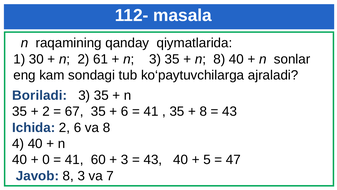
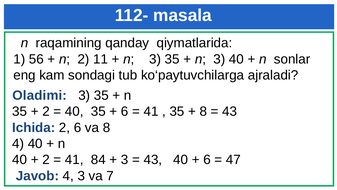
30: 30 -> 56
61: 61 -> 11
8 at (219, 59): 8 -> 3
Boriladi: Boriladi -> Oladimi
67 at (74, 111): 67 -> 40
0 at (46, 159): 0 -> 2
60: 60 -> 84
5 at (207, 159): 5 -> 6
Javob 8: 8 -> 4
